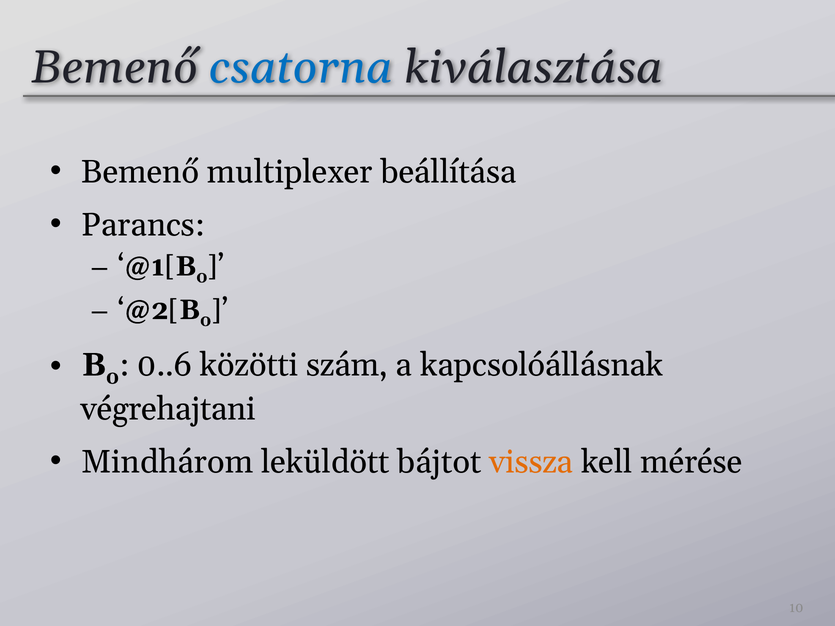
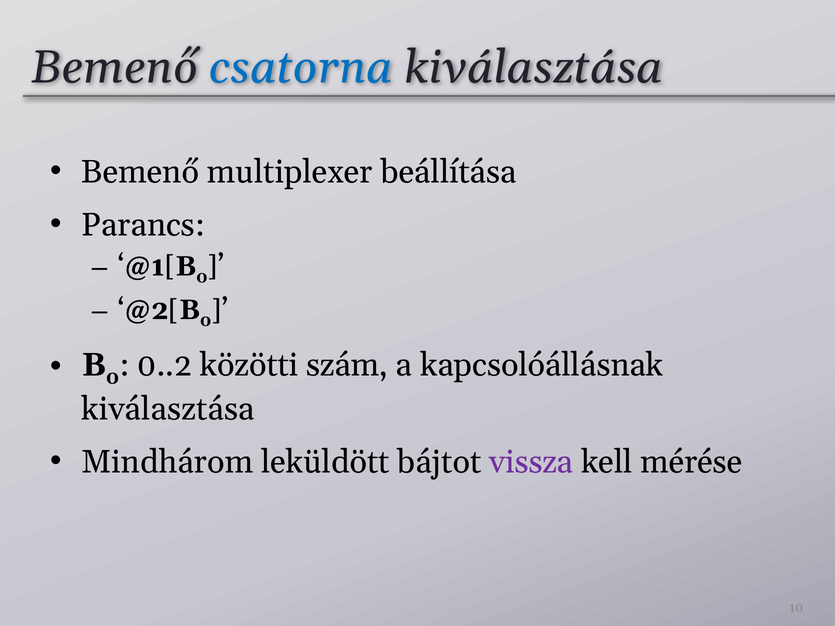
0..6: 0..6 -> 0..2
végrehajtani at (168, 409): végrehajtani -> kiválasztása
vissza colour: orange -> purple
